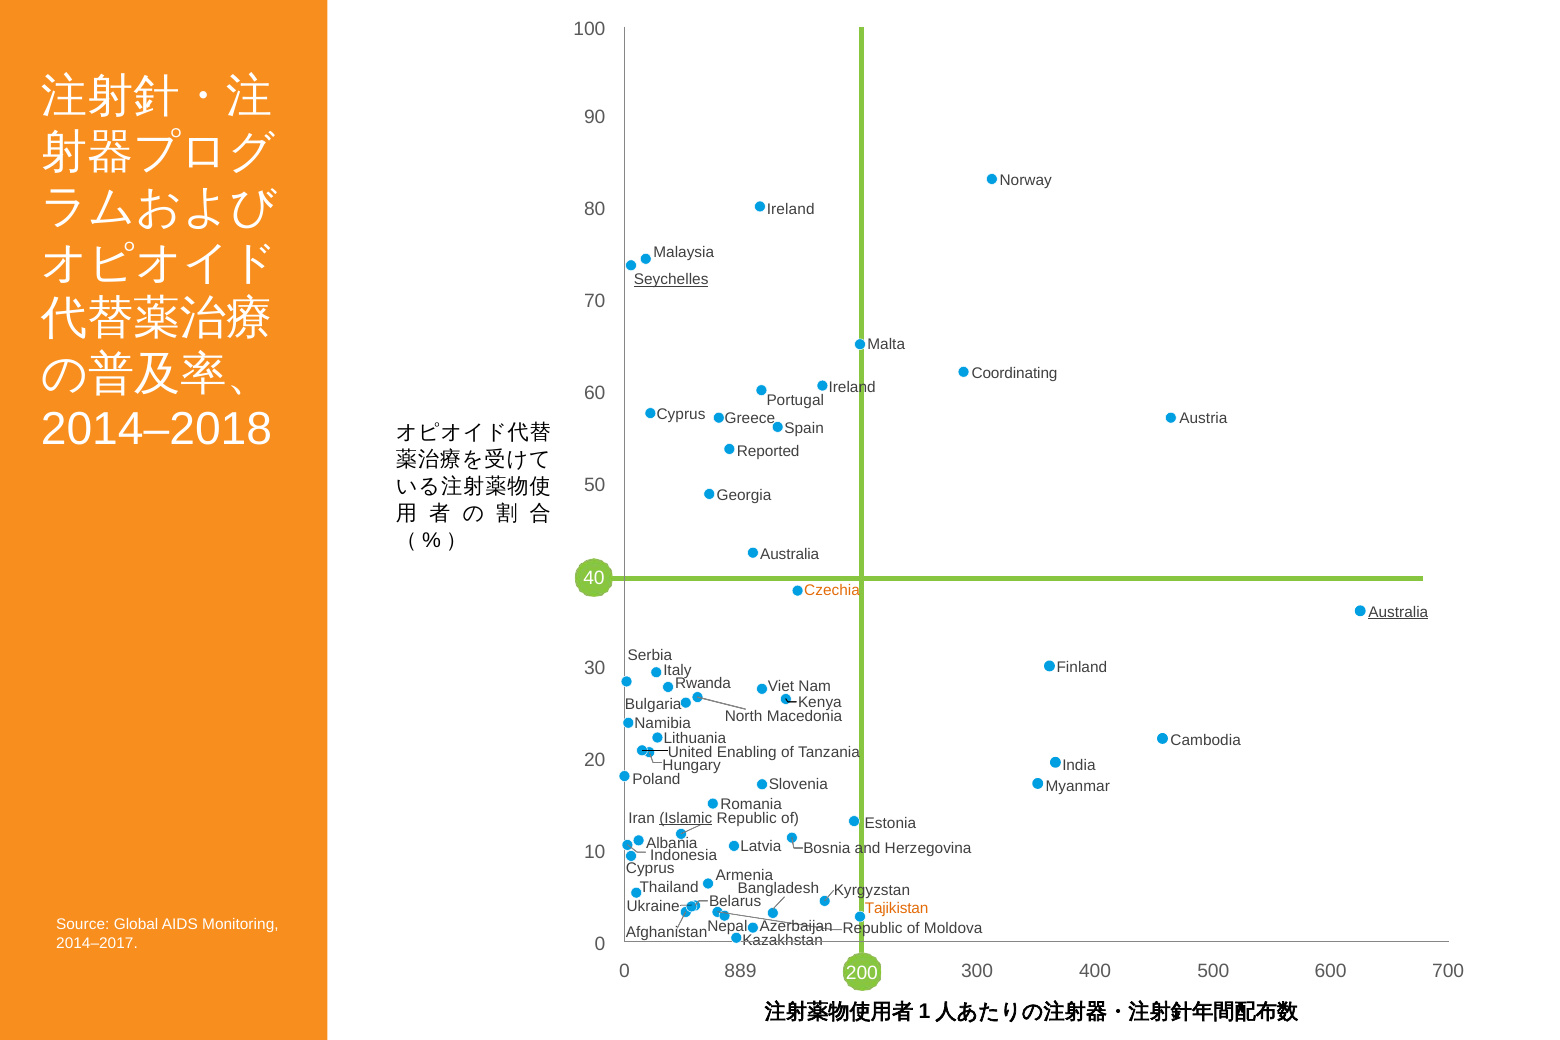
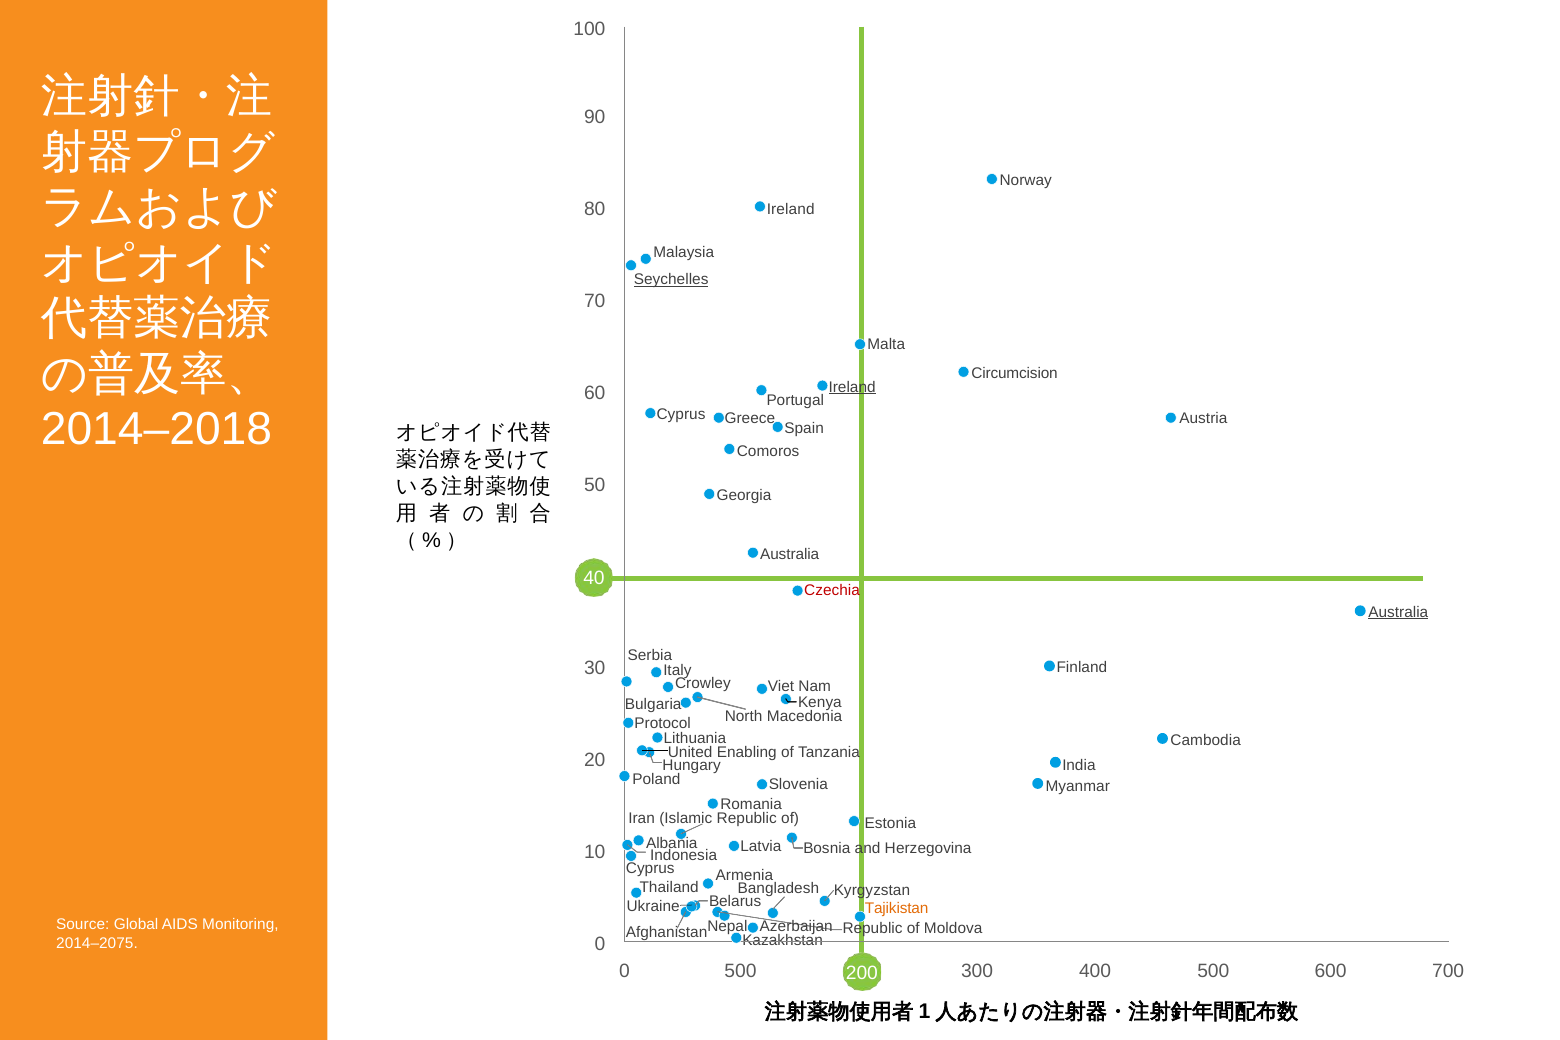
Coordinating: Coordinating -> Circumcision
Ireland at (852, 387) underline: none -> present
Reported: Reported -> Comoros
Czechia colour: orange -> red
Rwanda: Rwanda -> Crowley
Namibia: Namibia -> Protocol
Islamic underline: present -> none
2014–2017: 2014–2017 -> 2014–2075
0 889: 889 -> 500
